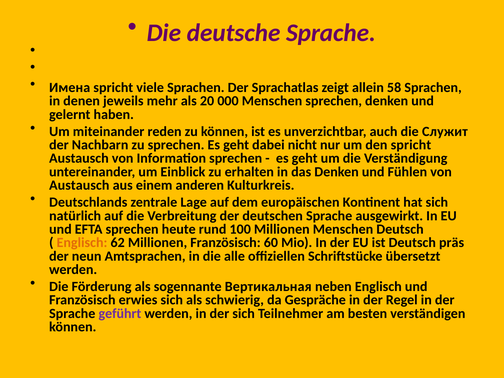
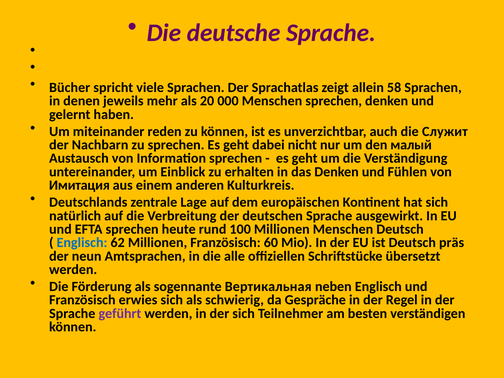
Имена: Имена -> Bücher
den spricht: spricht -> малый
Austausch at (79, 185): Austausch -> Имитация
Englisch at (82, 243) colour: orange -> blue
